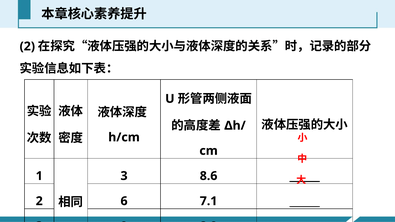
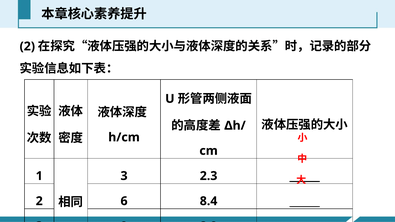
8.6: 8.6 -> 2.3
7.1: 7.1 -> 8.4
